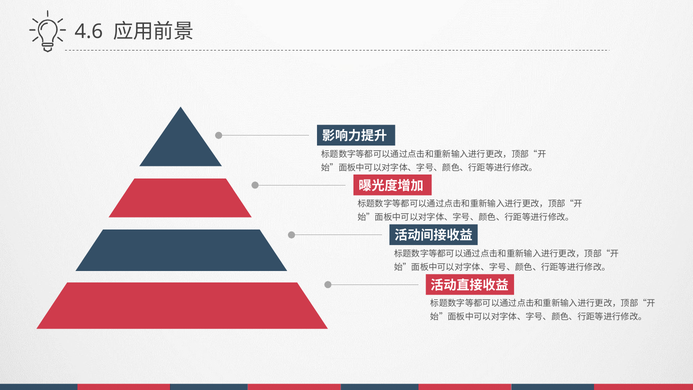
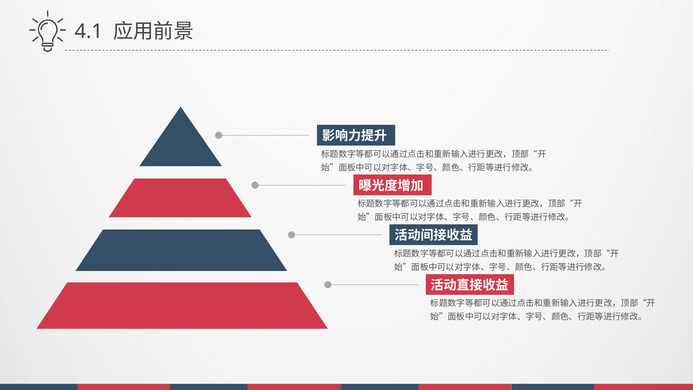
4.6: 4.6 -> 4.1
